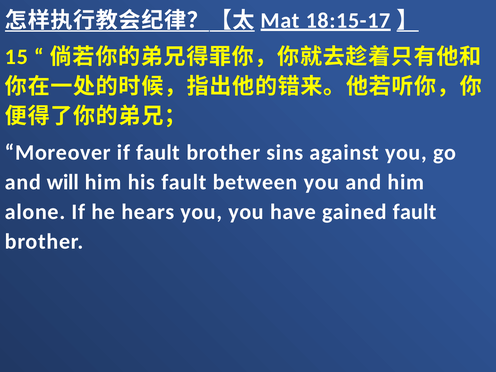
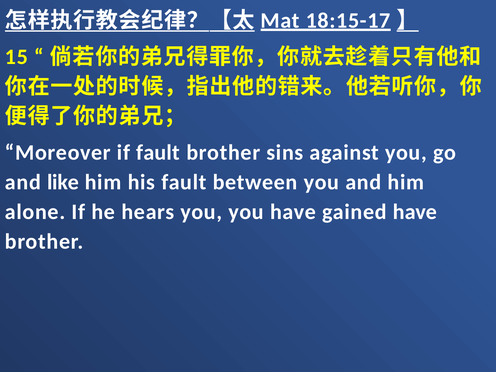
will: will -> like
gained fault: fault -> have
